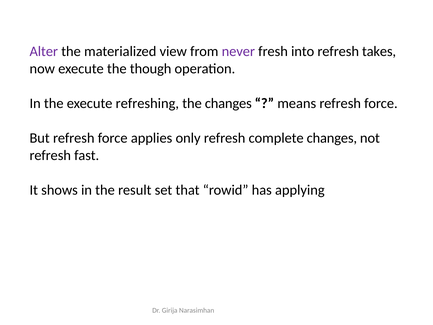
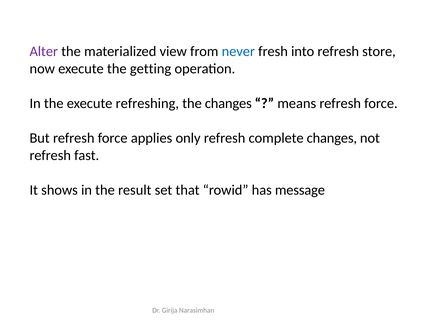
never colour: purple -> blue
takes: takes -> store
though: though -> getting
applying: applying -> message
